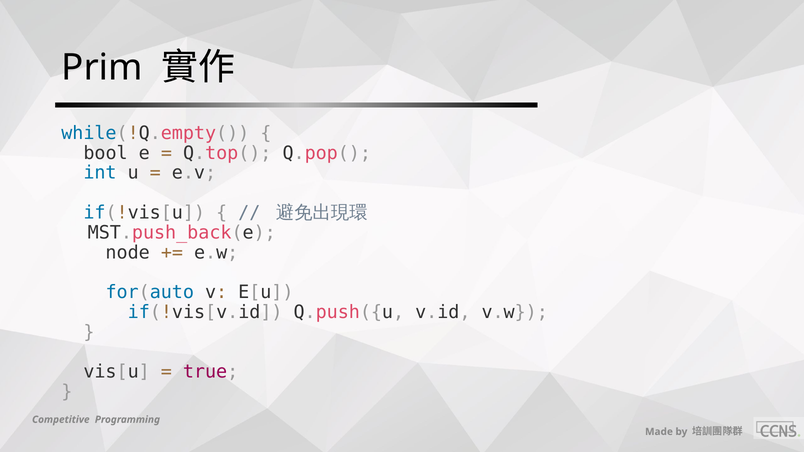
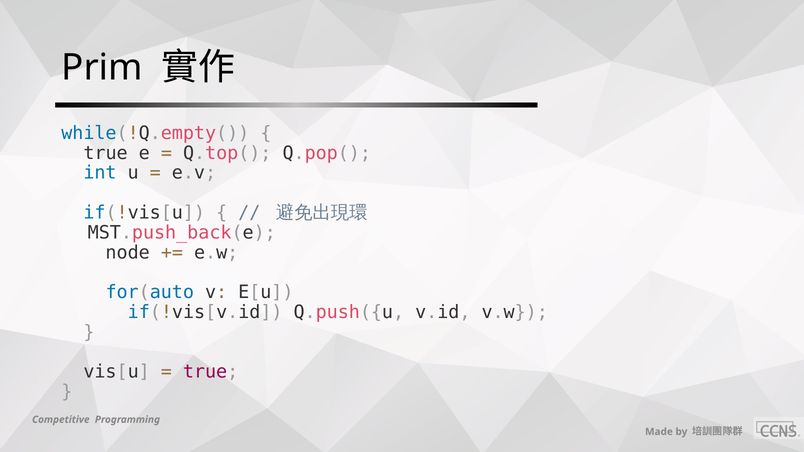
bool at (106, 153): bool -> true
